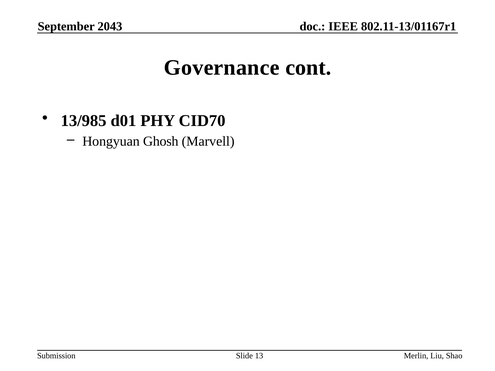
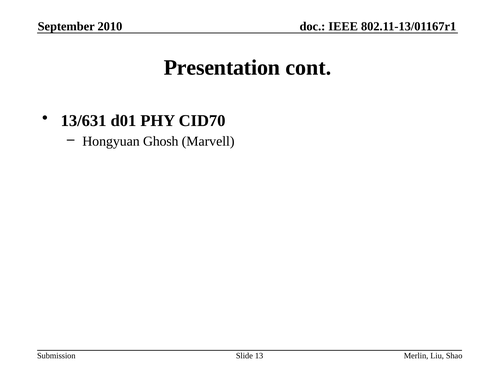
2043: 2043 -> 2010
Governance: Governance -> Presentation
13/985: 13/985 -> 13/631
